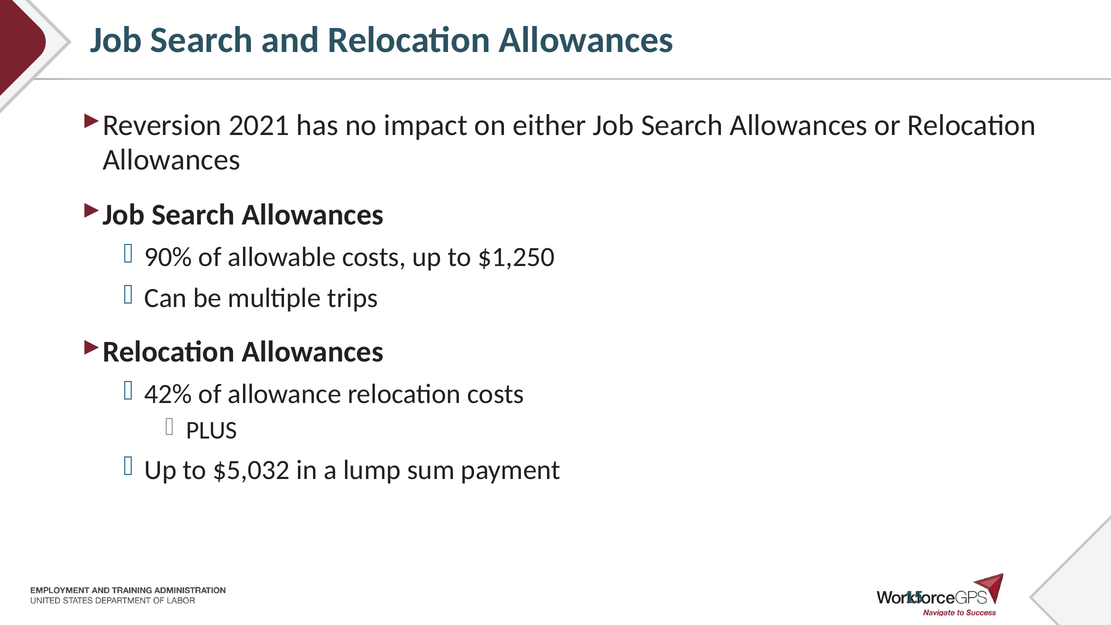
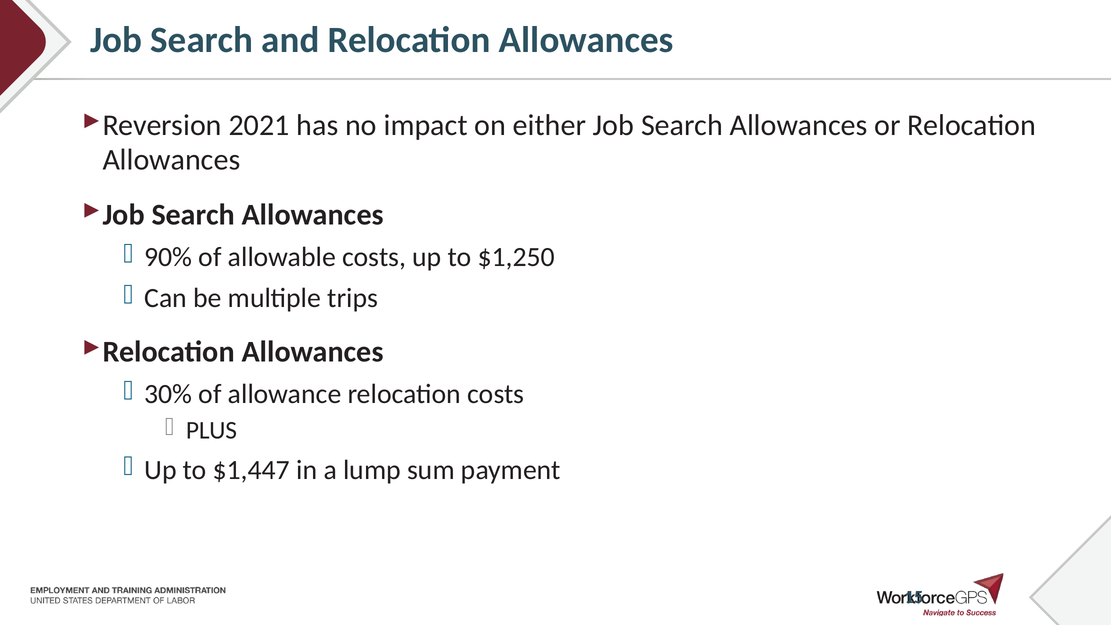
42%: 42% -> 30%
$5,032: $5,032 -> $1,447
